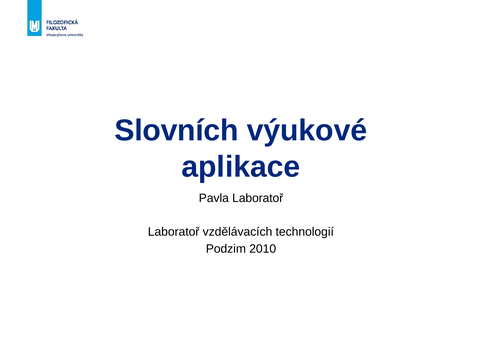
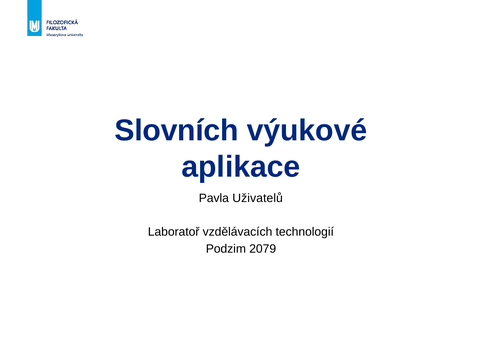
Pavla Laboratoř: Laboratoř -> Uživatelů
2010: 2010 -> 2079
